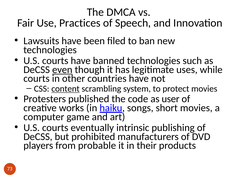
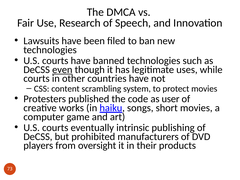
Practices: Practices -> Research
content underline: present -> none
probable: probable -> oversight
